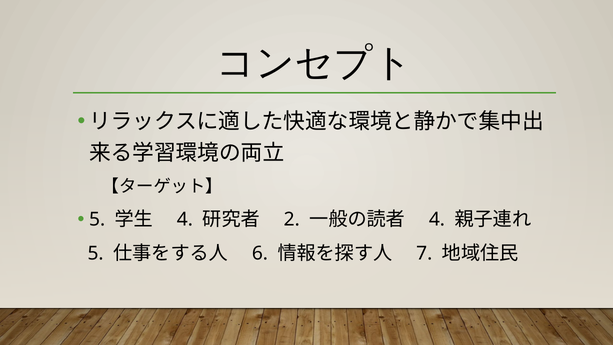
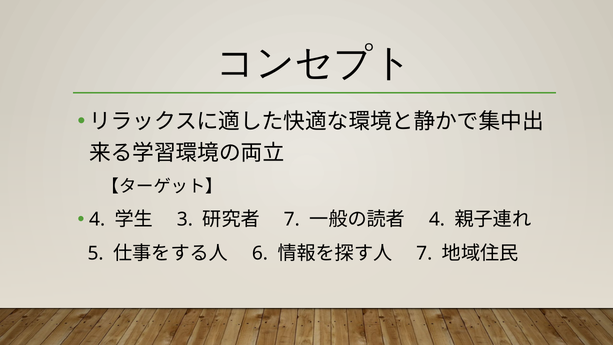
5 at (97, 220): 5 -> 4
4 at (185, 220): 4 -> 3
2 at (292, 220): 2 -> 7
